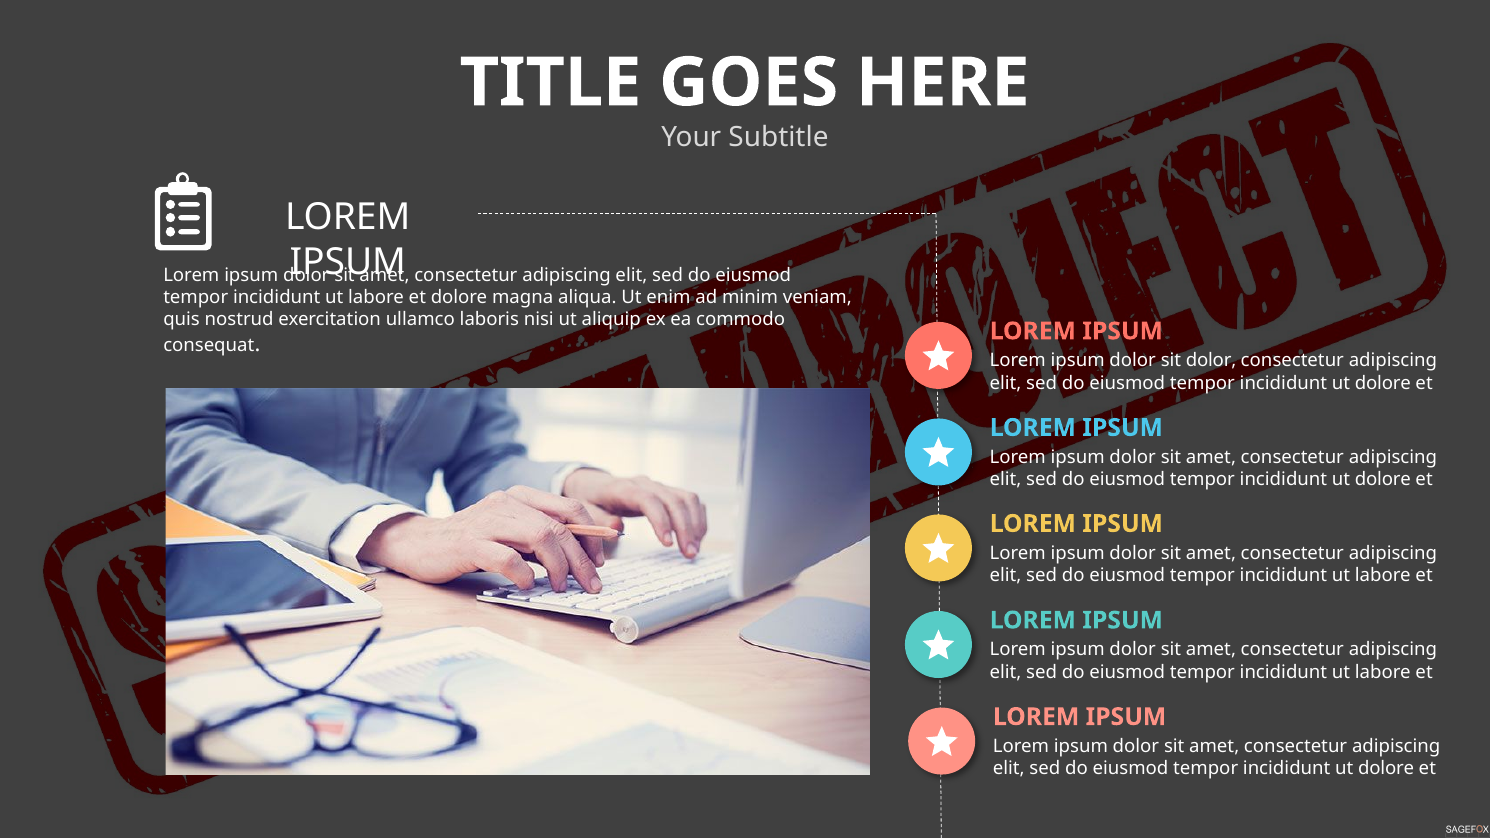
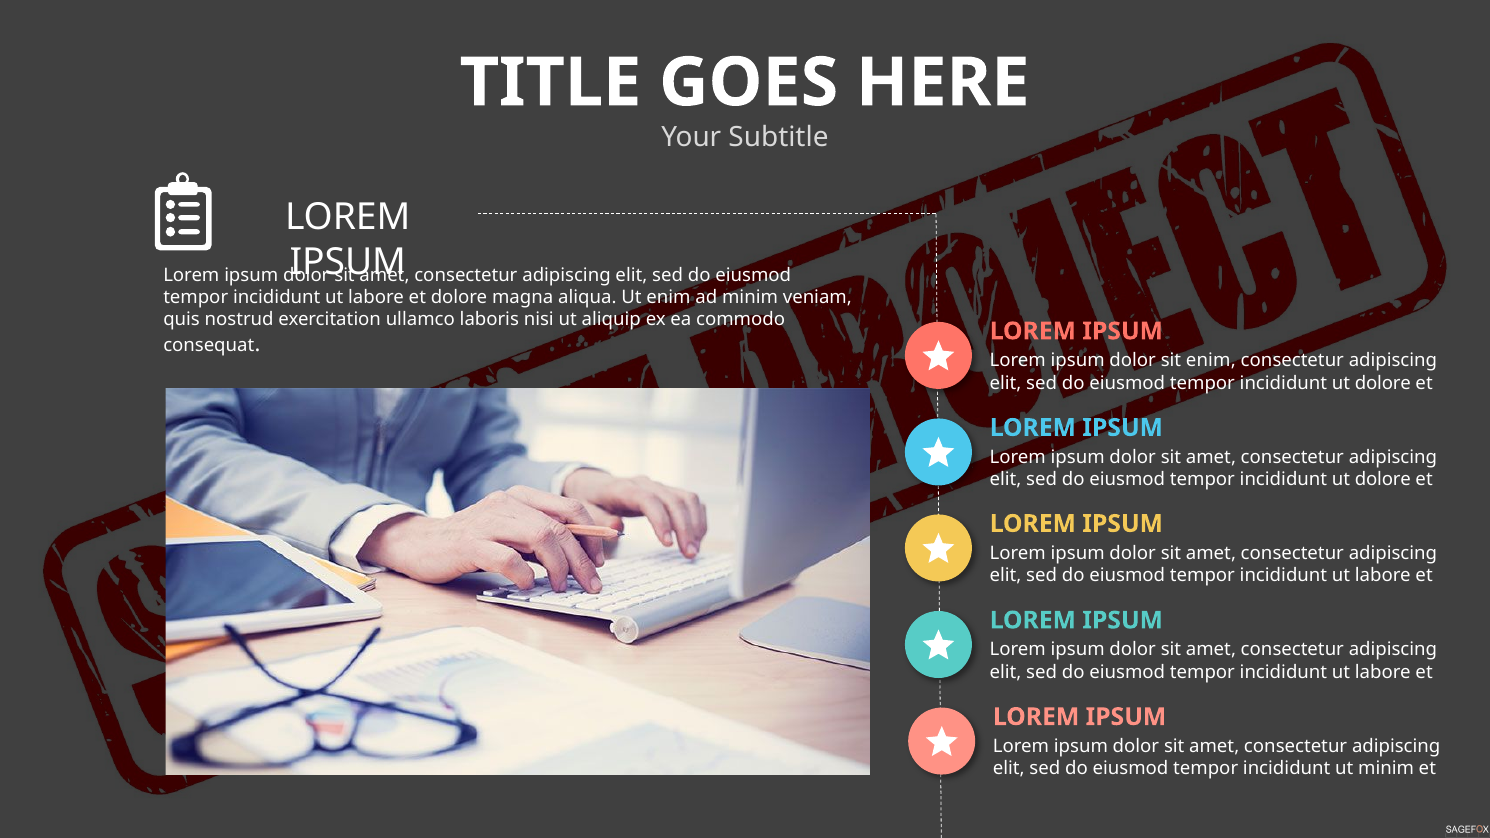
sit dolor: dolor -> enim
dolore at (1386, 769): dolore -> minim
